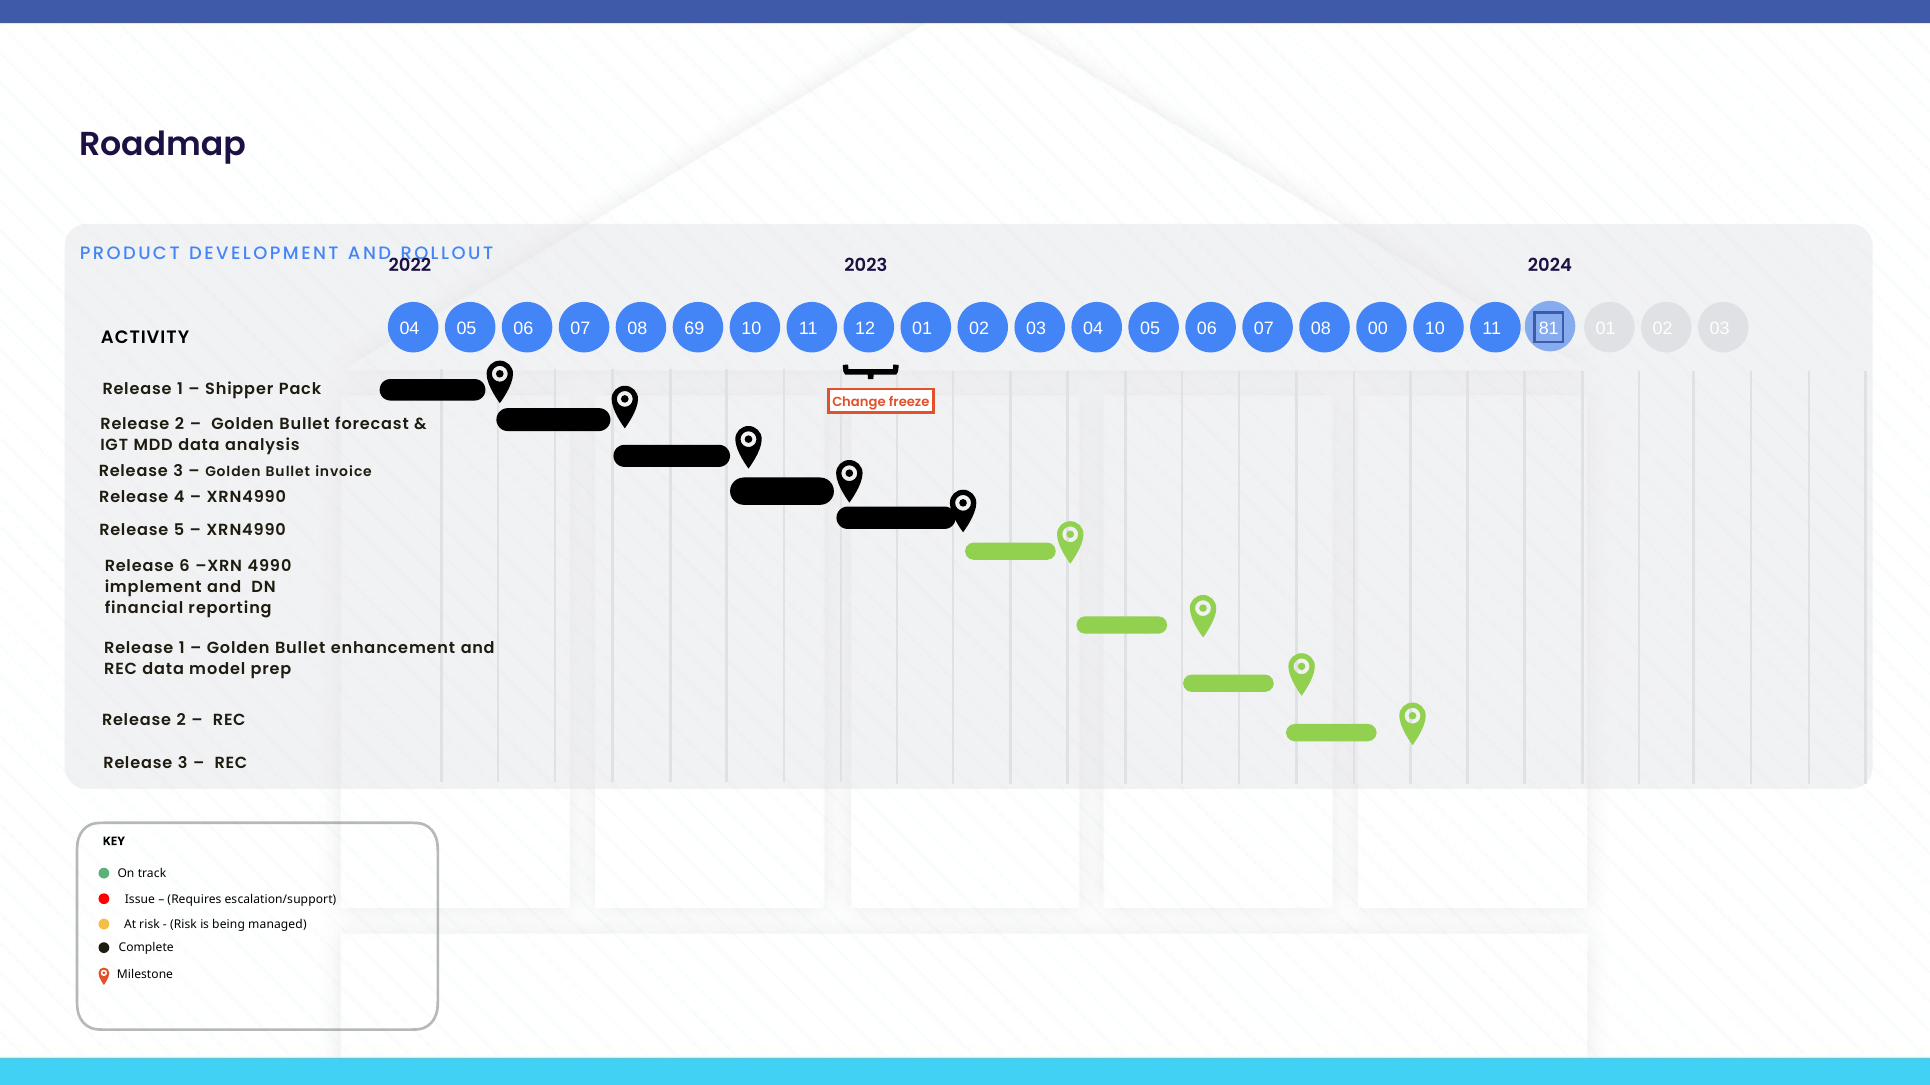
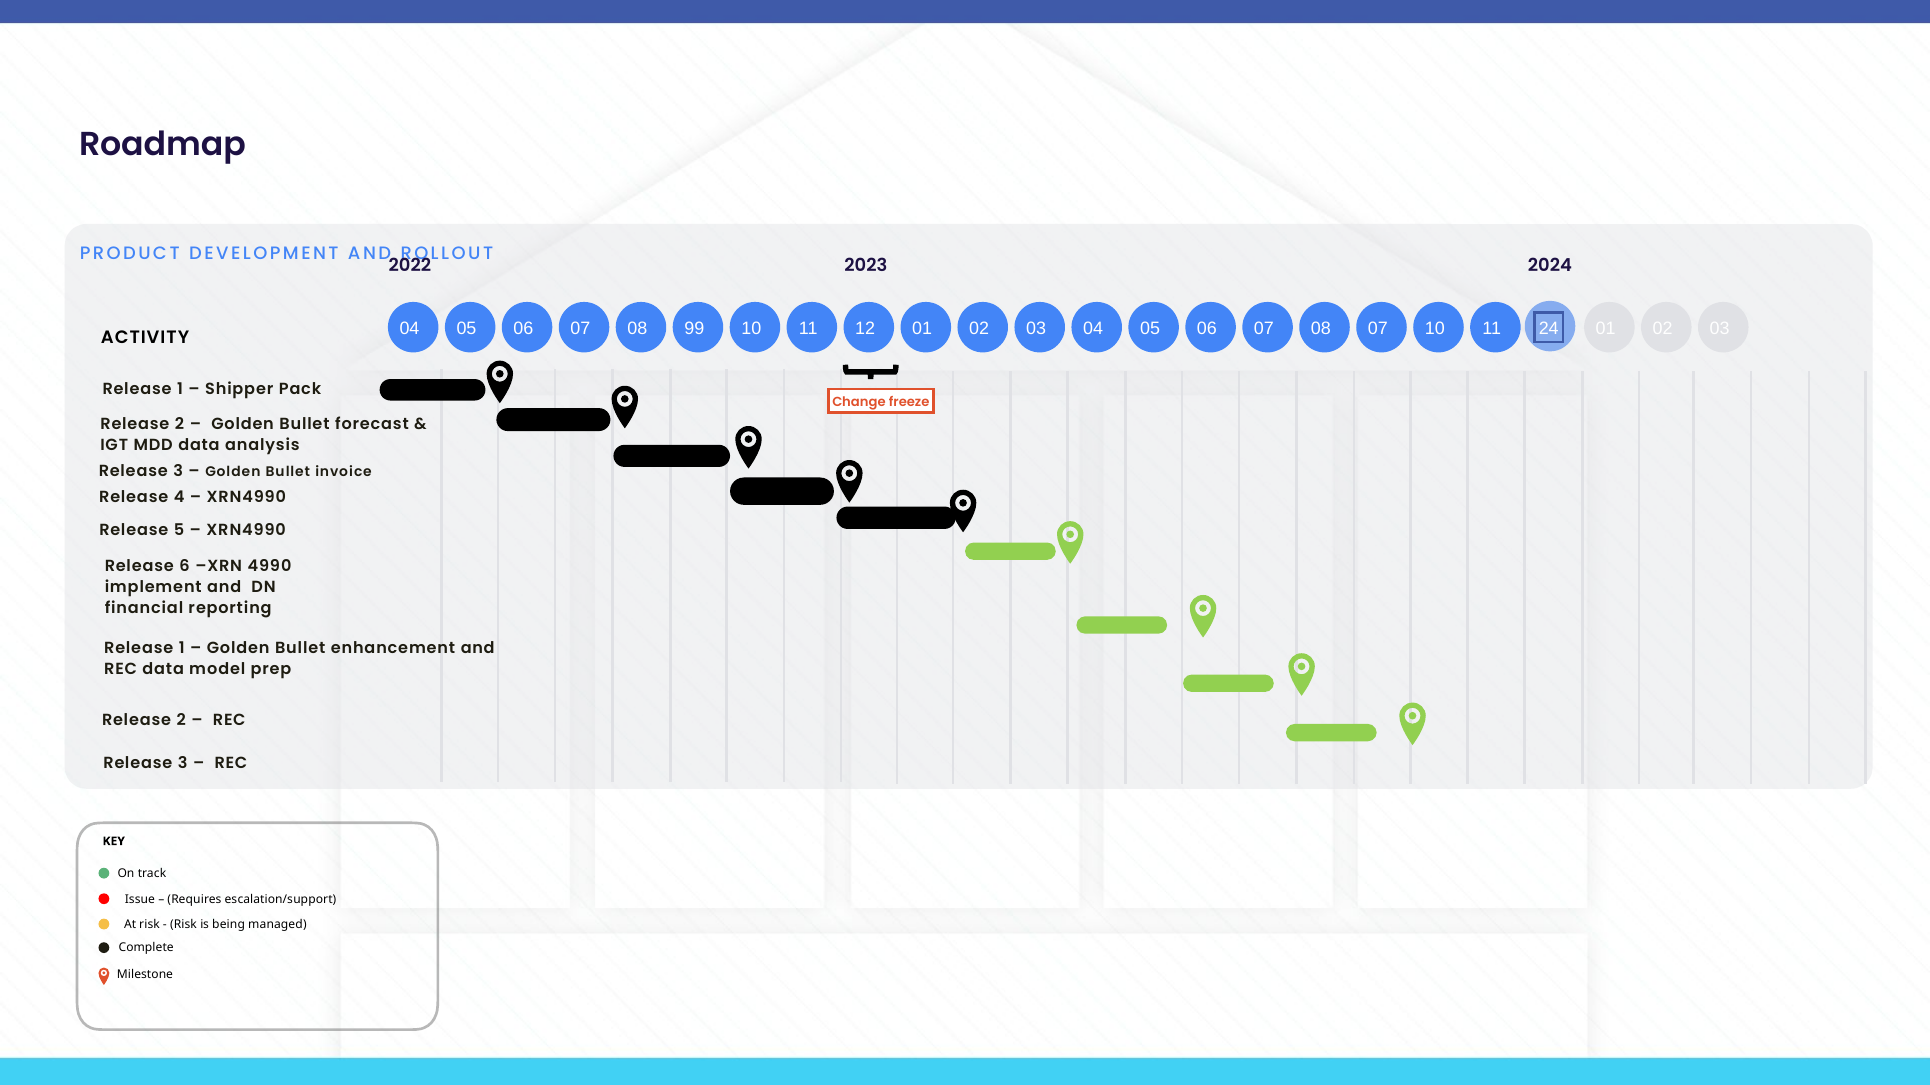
69: 69 -> 99
08 00: 00 -> 07
81: 81 -> 24
